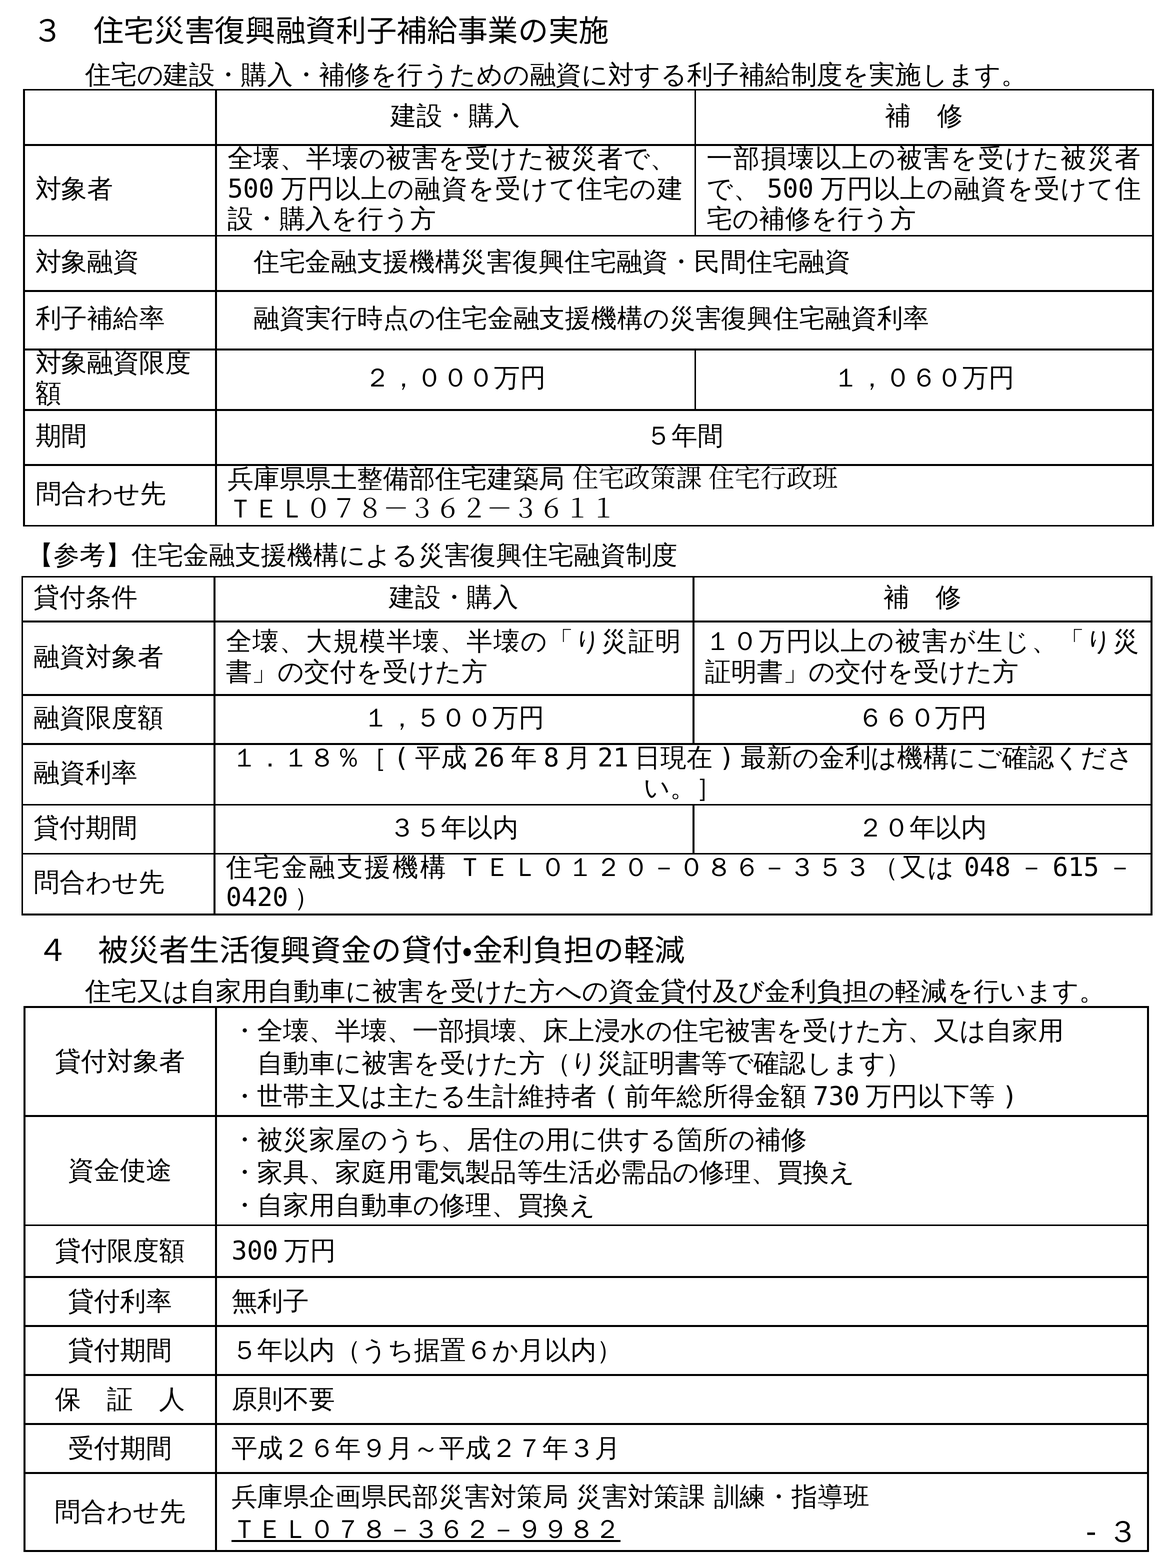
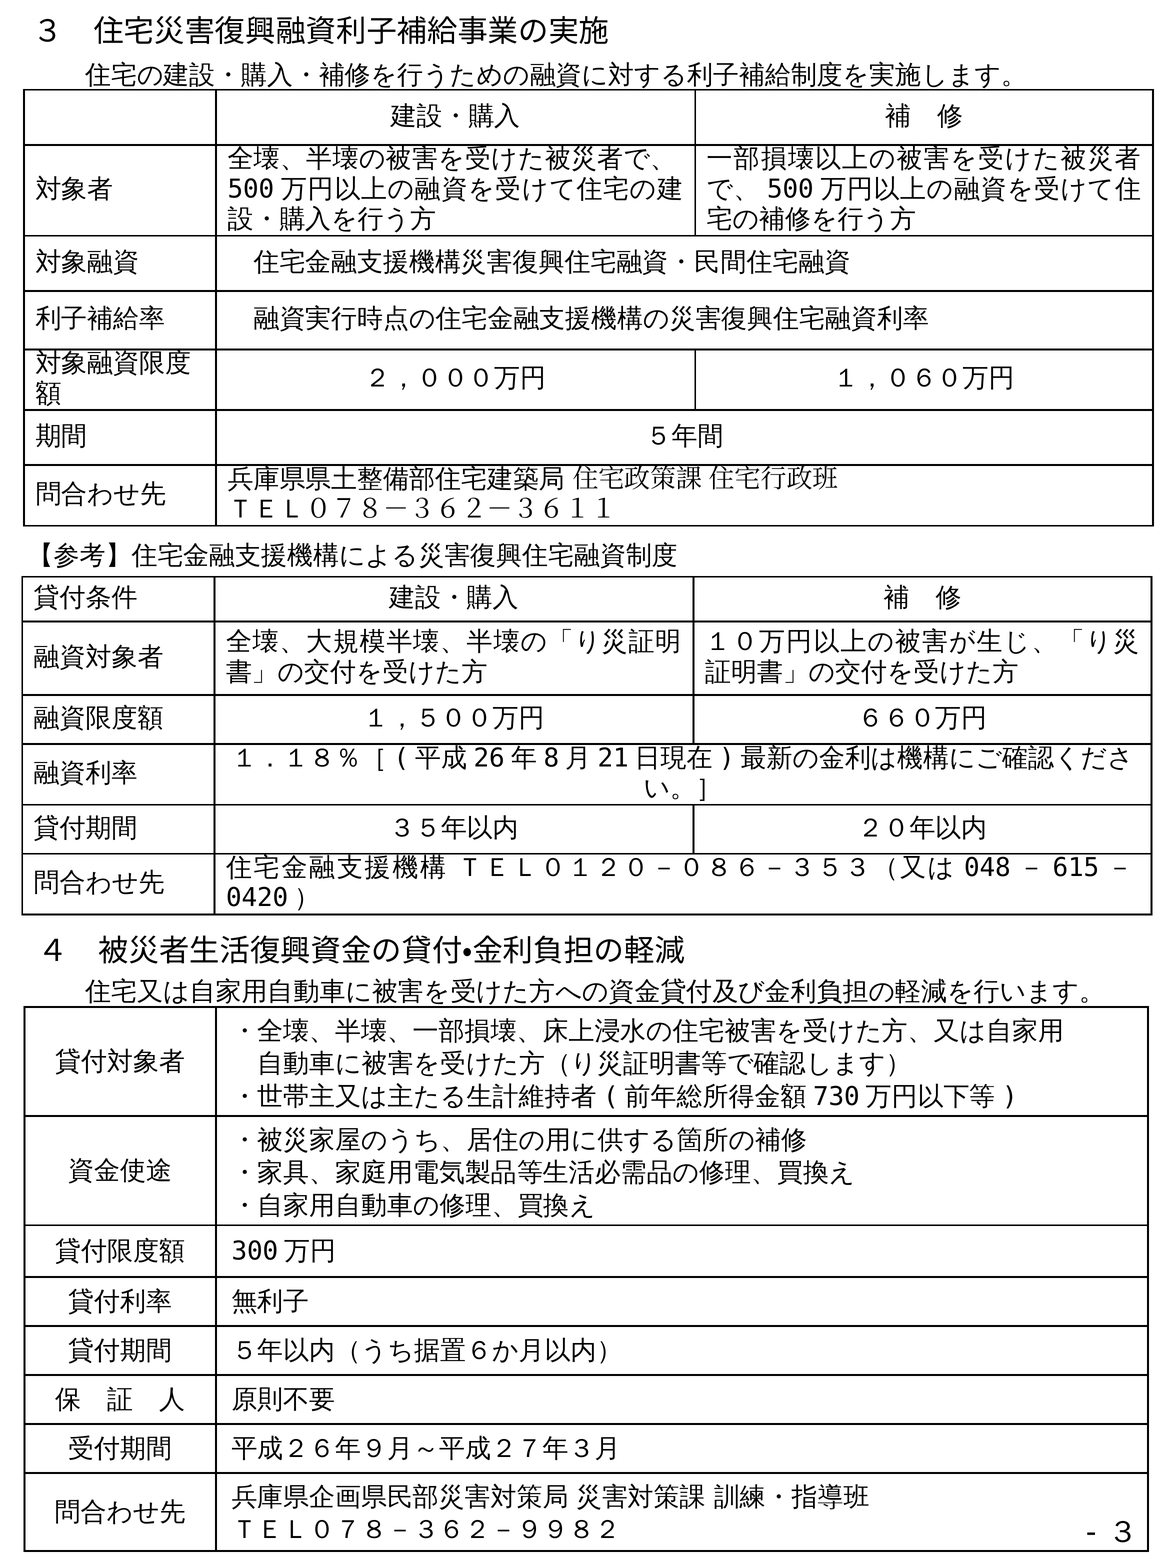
ＴＥＬ０７８－３６２－９９８２ underline: present -> none
